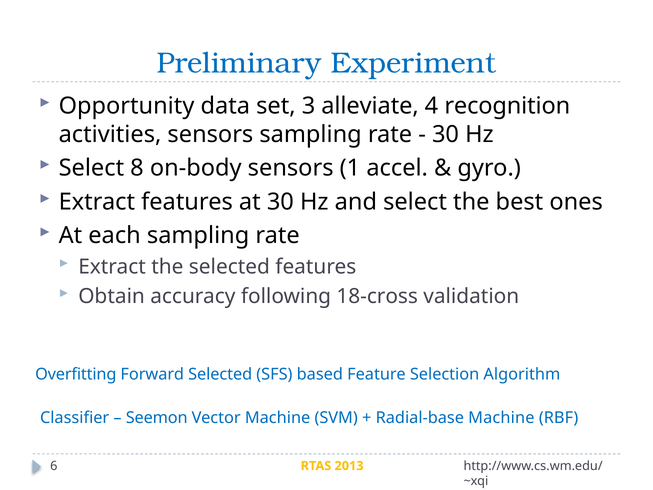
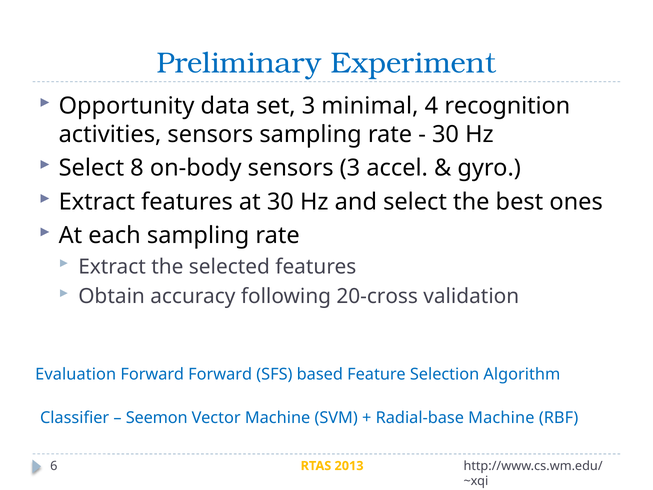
alleviate: alleviate -> minimal
sensors 1: 1 -> 3
18-cross: 18-cross -> 20-cross
Overfitting: Overfitting -> Evaluation
Forward Selected: Selected -> Forward
